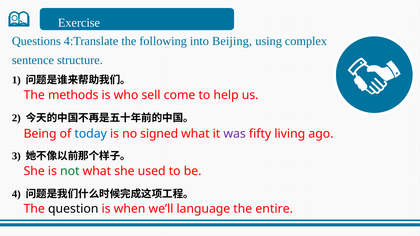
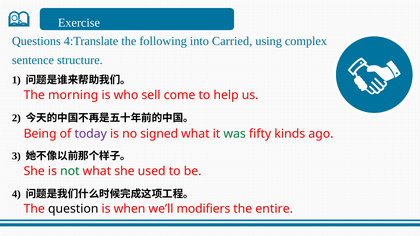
Beijing: Beijing -> Carried
methods: methods -> morning
today colour: blue -> purple
was colour: purple -> green
living: living -> kinds
language: language -> modifiers
